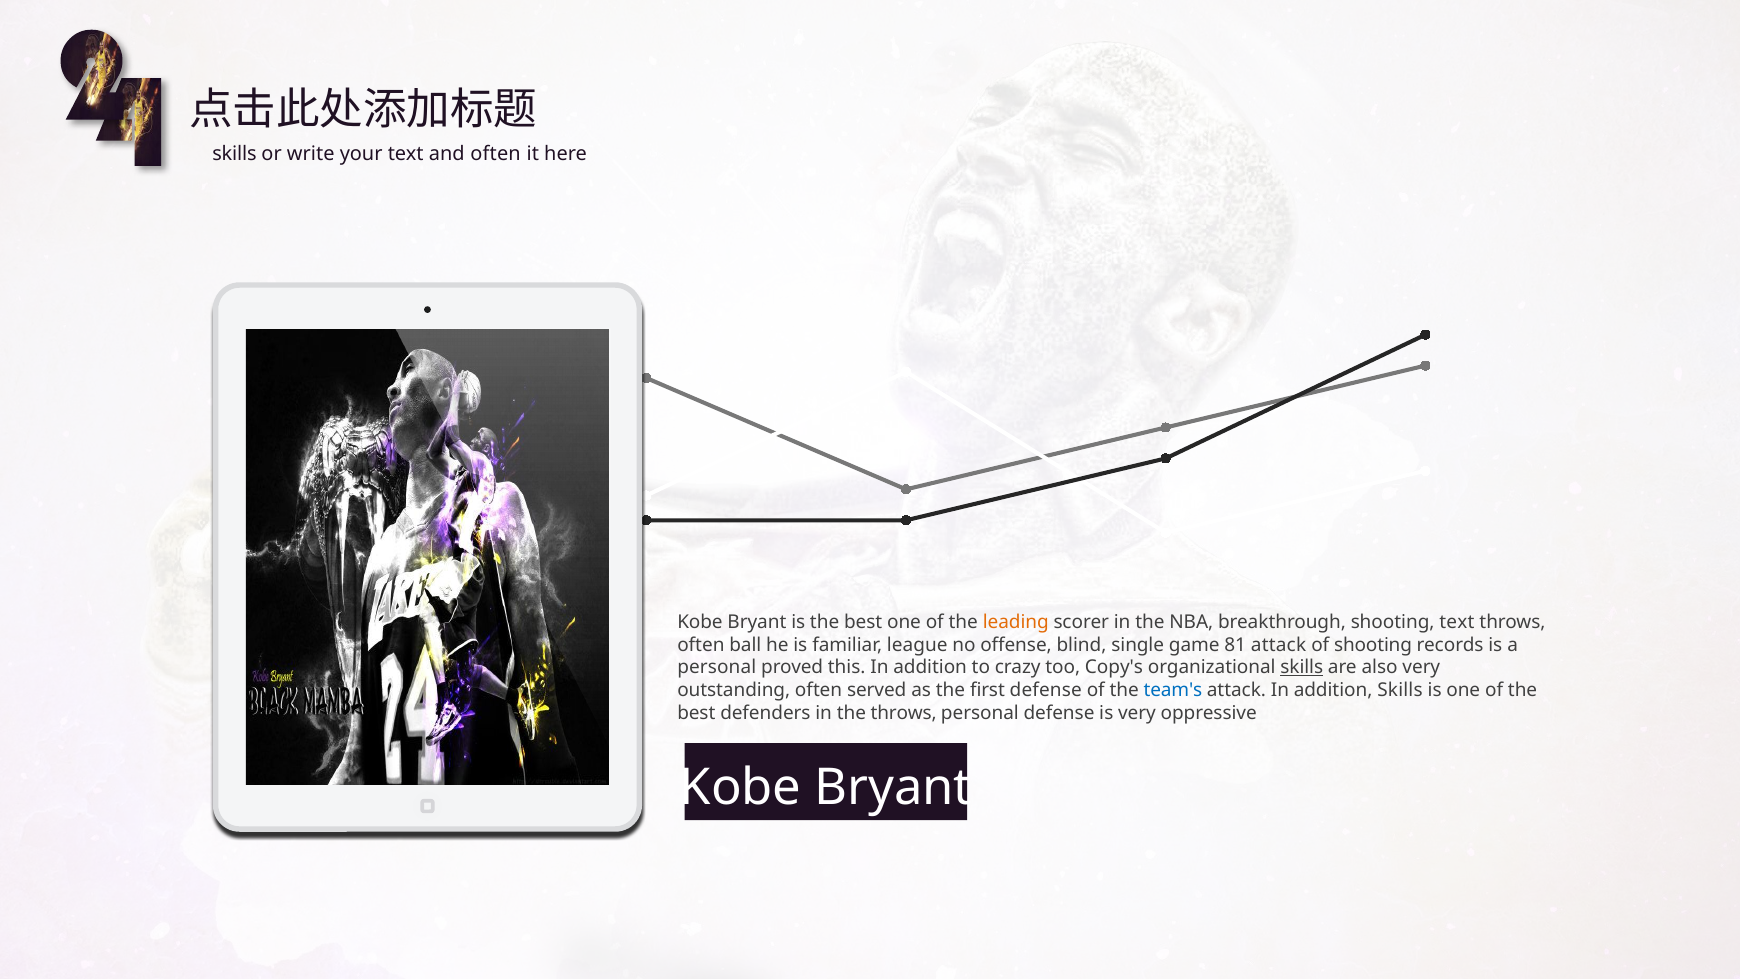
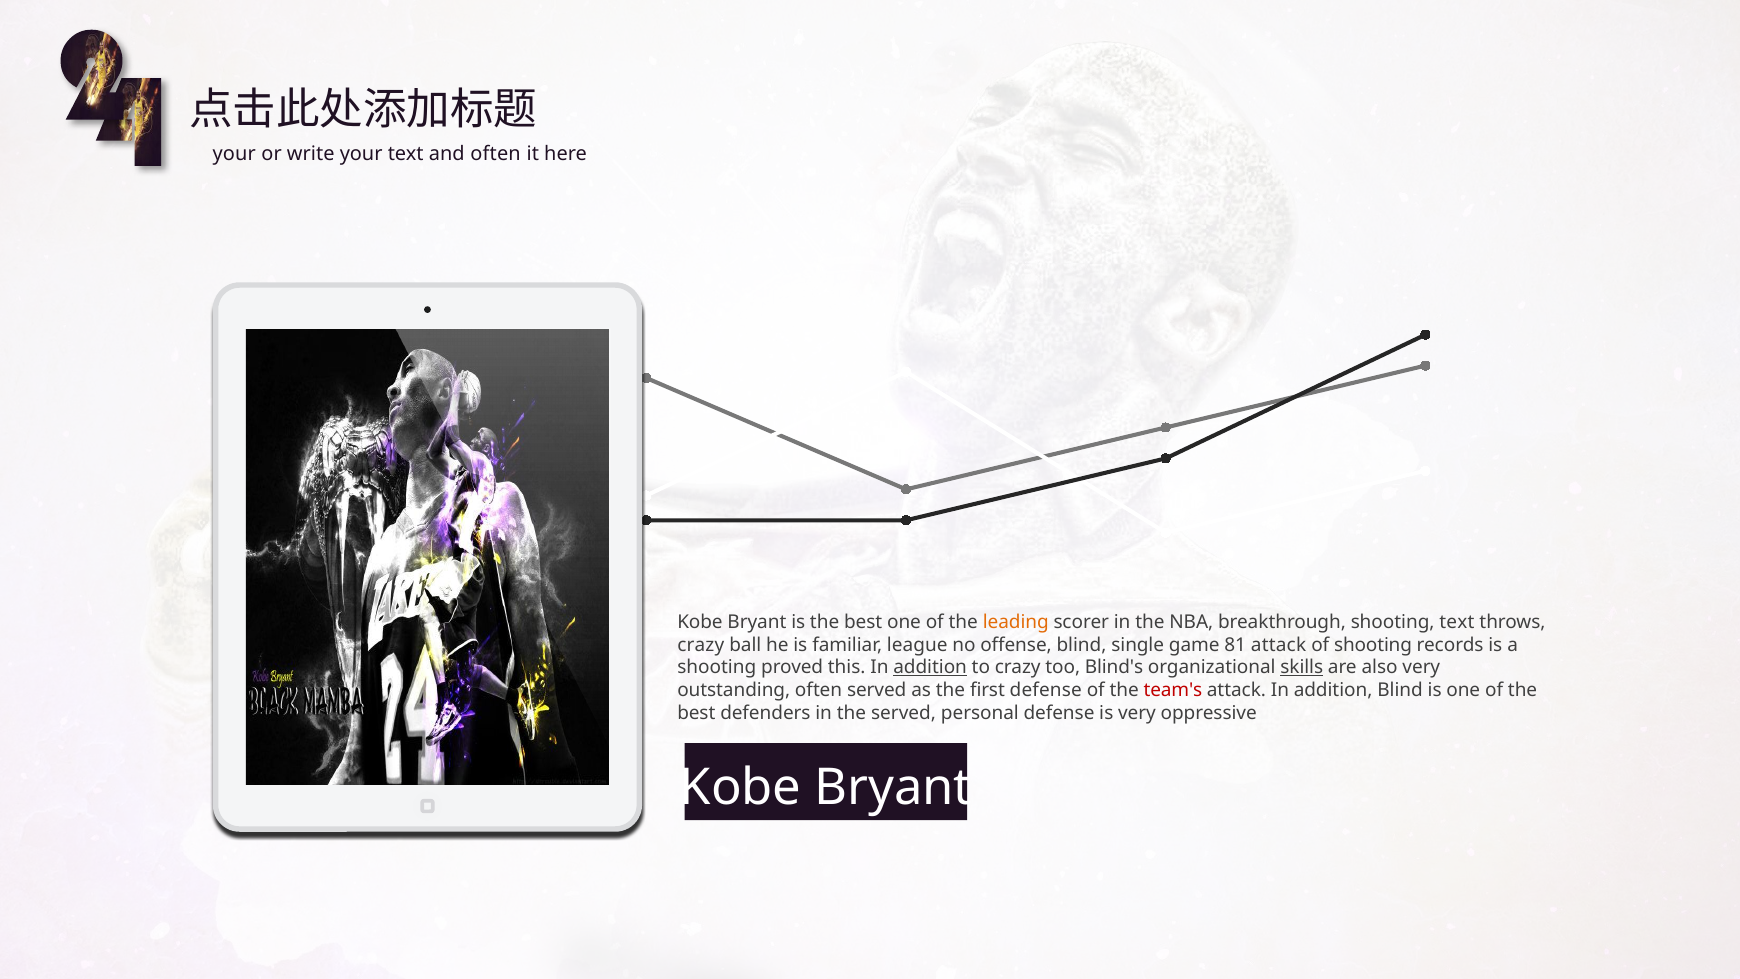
skills at (234, 154): skills -> your
often at (701, 645): often -> crazy
personal at (717, 667): personal -> shooting
addition at (930, 667) underline: none -> present
Copy's: Copy's -> Blind's
team's colour: blue -> red
addition Skills: Skills -> Blind
the throws: throws -> served
